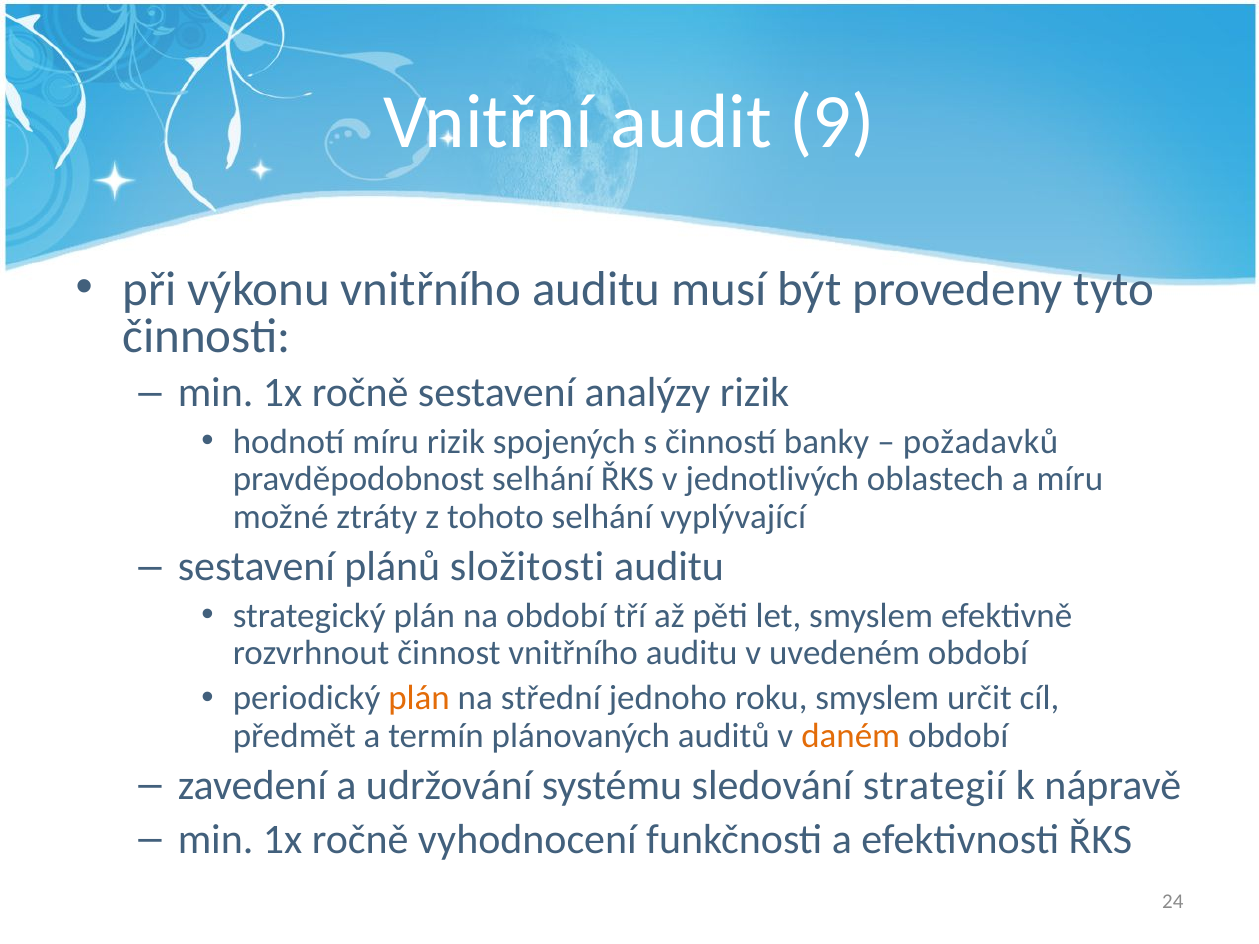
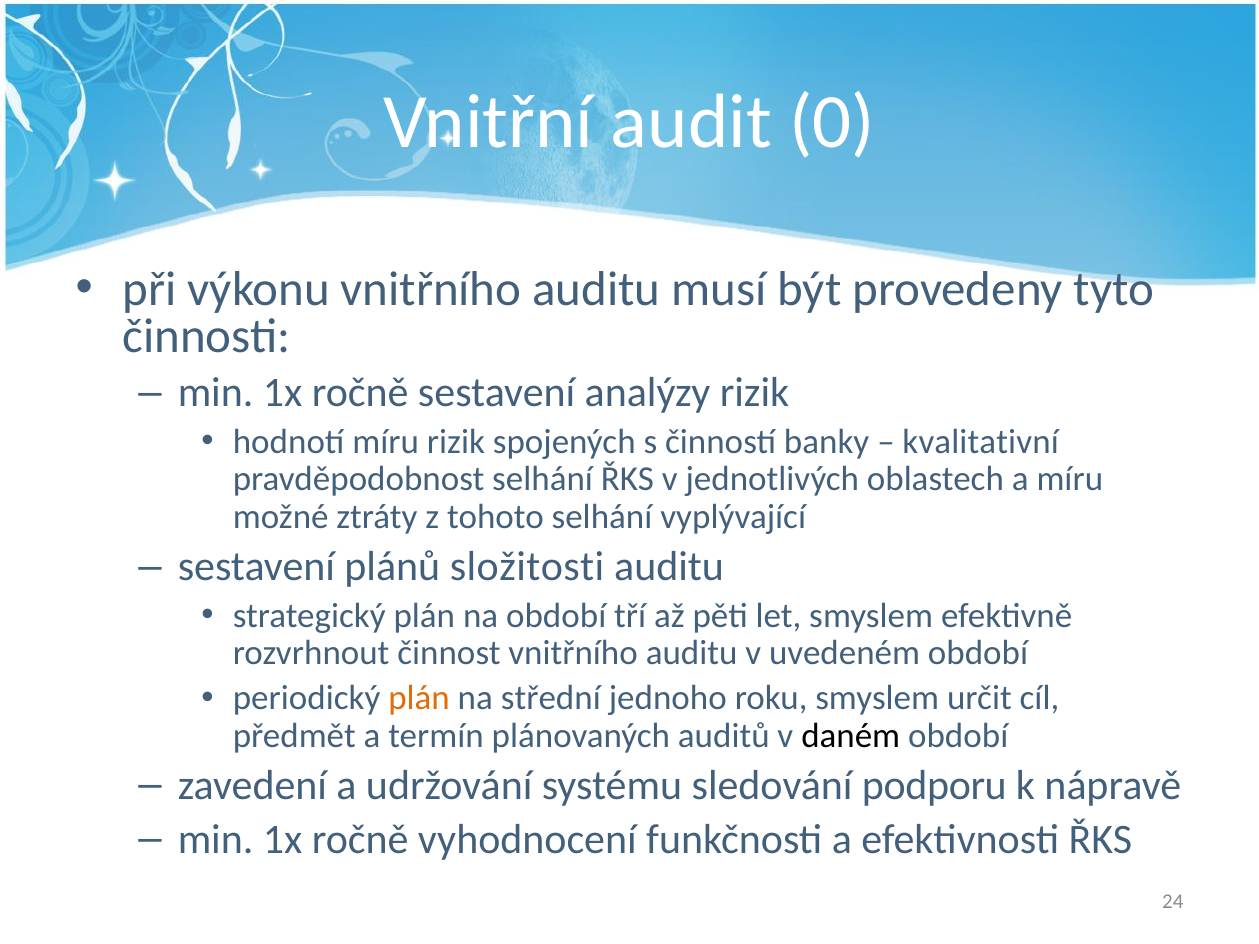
9: 9 -> 0
požadavků: požadavků -> kvalitativní
daném colour: orange -> black
strategií: strategií -> podporu
